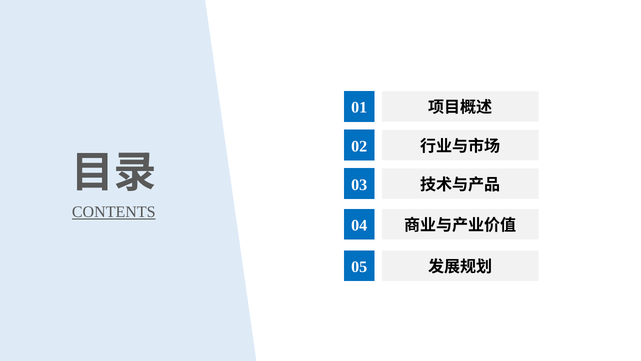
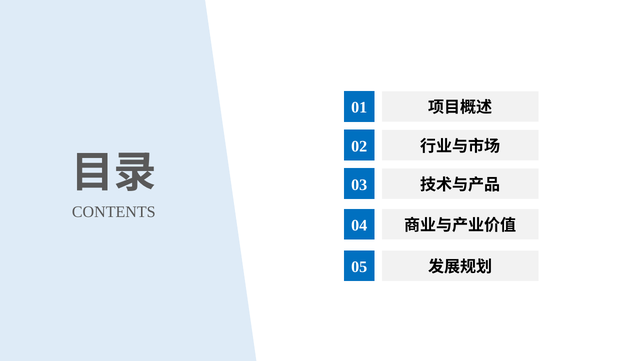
CONTENTS underline: present -> none
